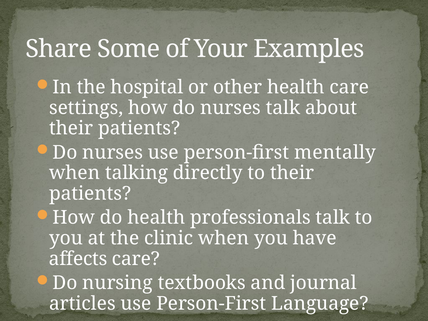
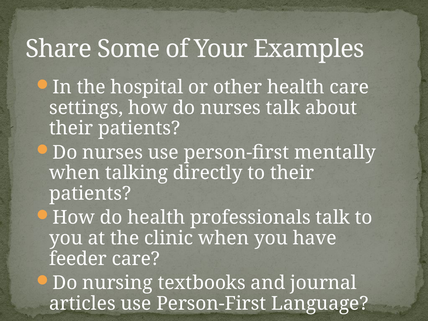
affects: affects -> feeder
